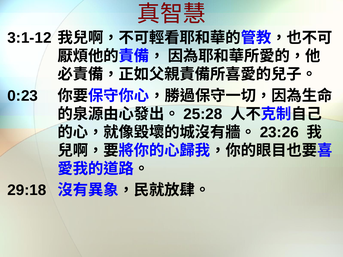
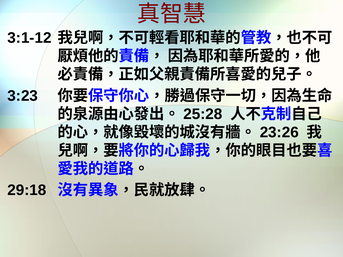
0:23: 0:23 -> 3:23
